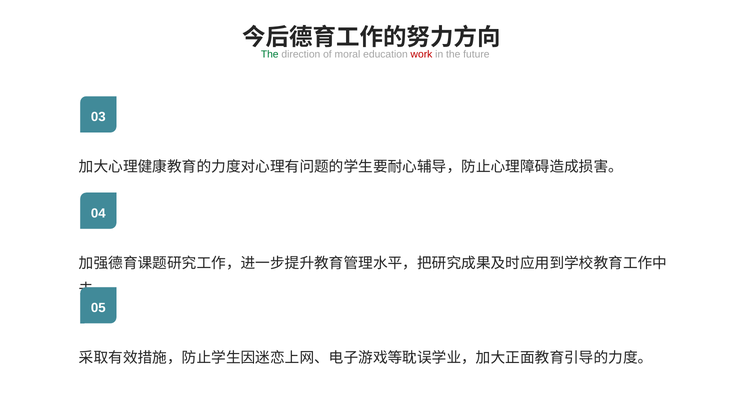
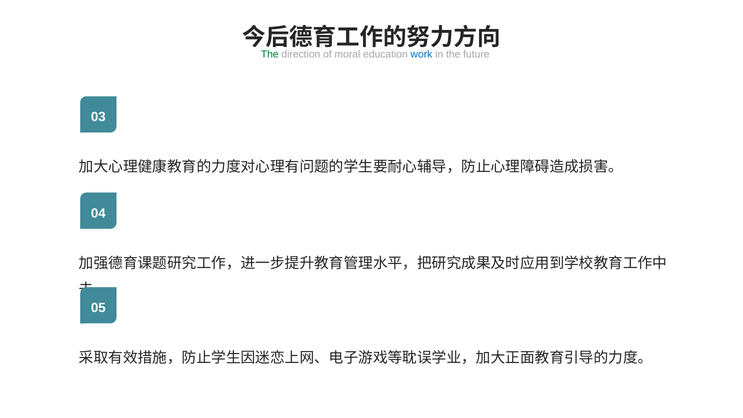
work colour: red -> blue
